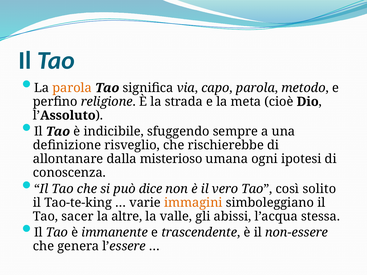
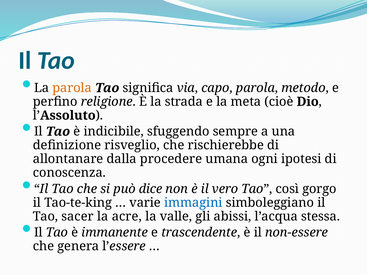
misterioso: misterioso -> procedere
solito: solito -> gorgo
immagini colour: orange -> blue
altre: altre -> acre
